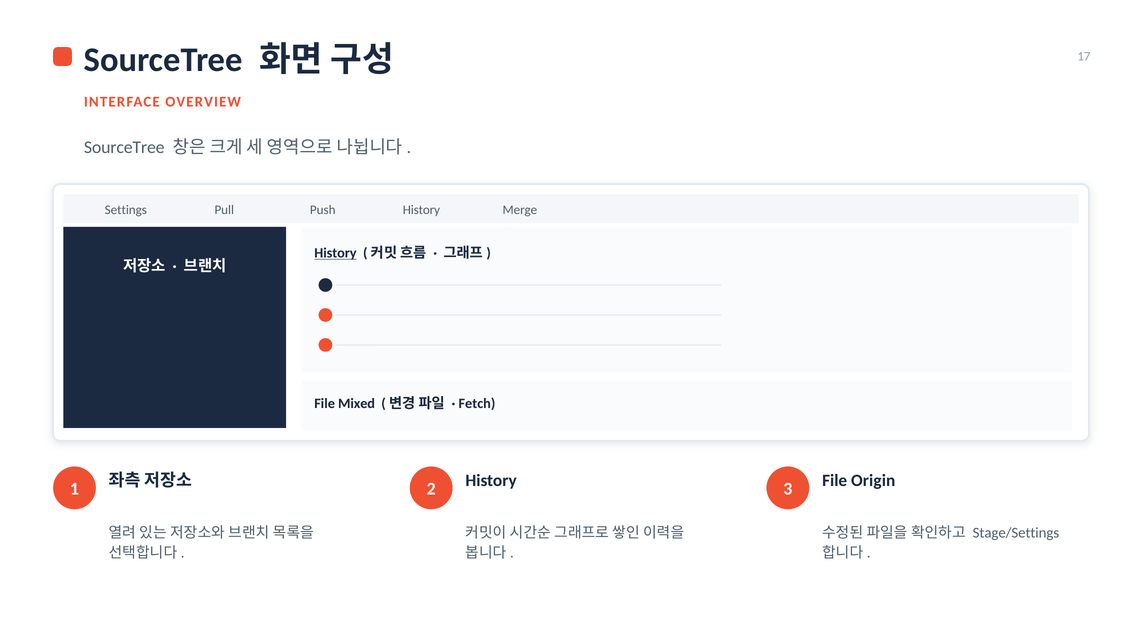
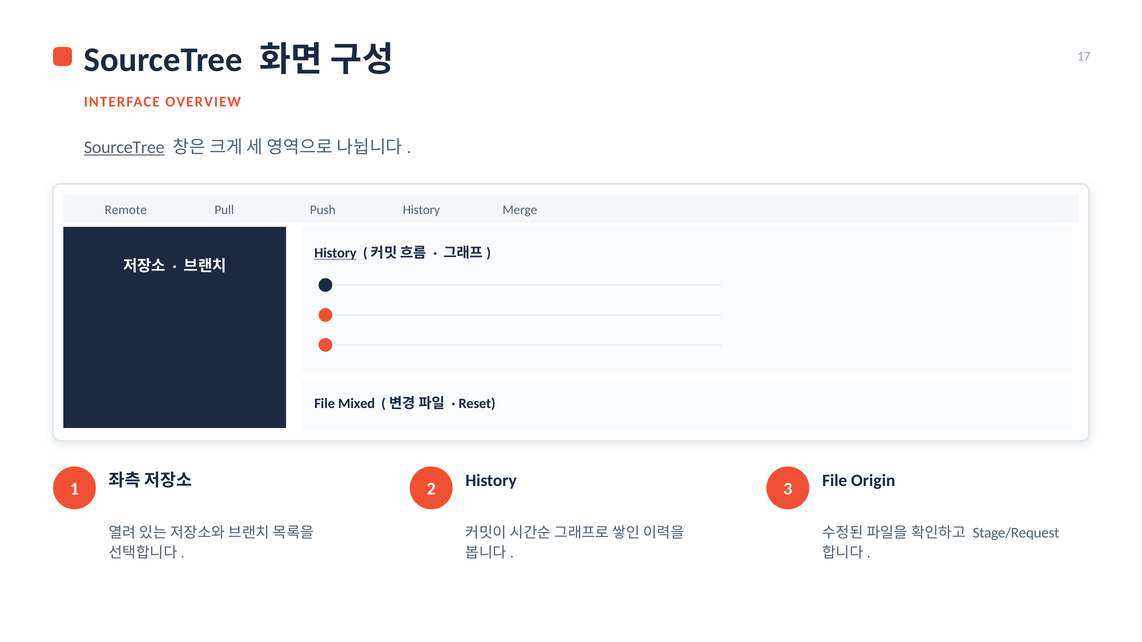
SourceTree at (124, 147) underline: none -> present
Settings: Settings -> Remote
Fetch: Fetch -> Reset
Stage/Settings: Stage/Settings -> Stage/Request
